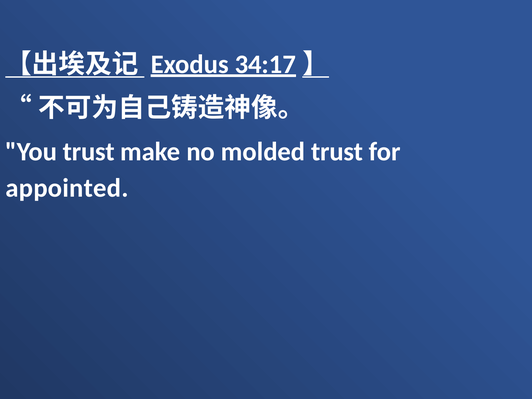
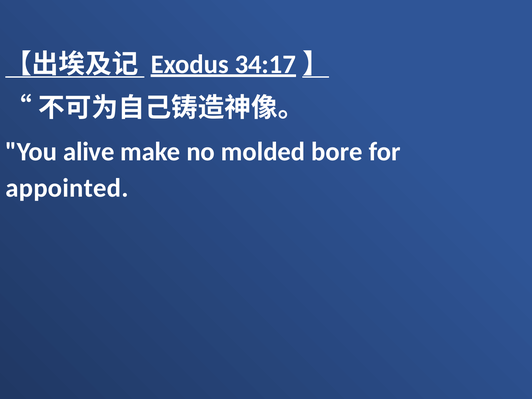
You trust: trust -> alive
molded trust: trust -> bore
